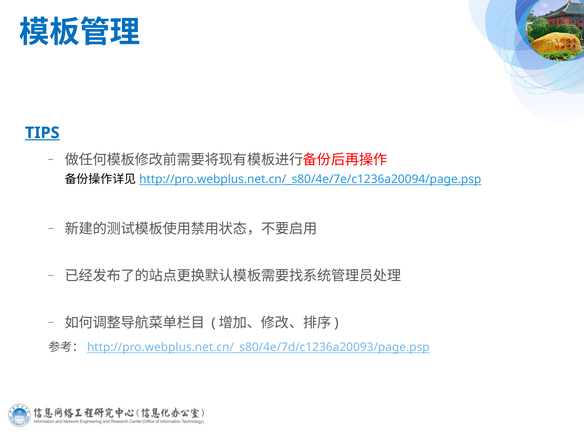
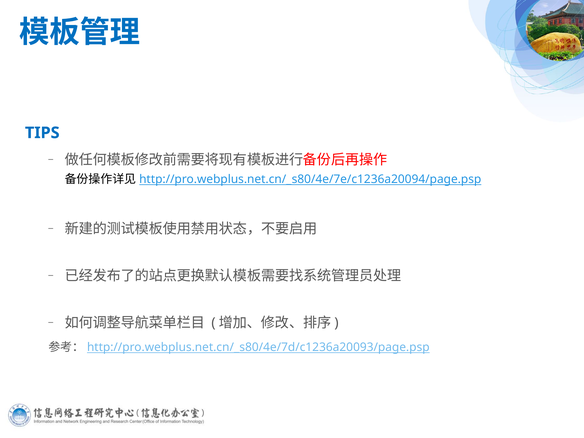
TIPS underline: present -> none
